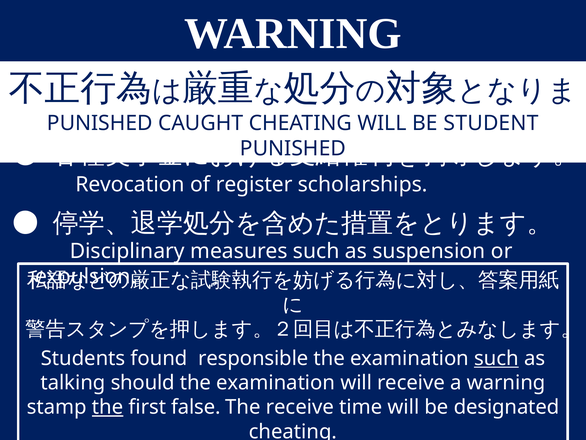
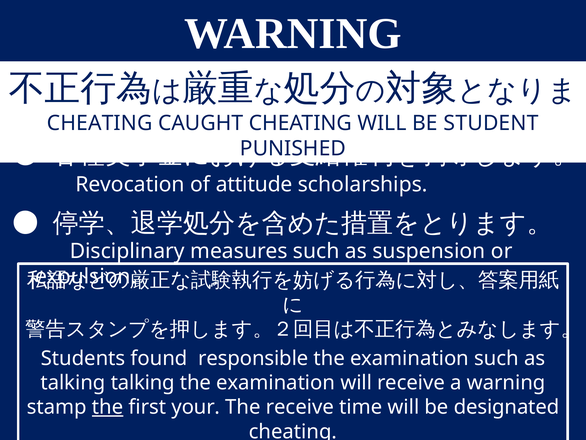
PUNISHED at (100, 123): PUNISHED -> CHEATING
register: register -> attitude
such at (496, 358) underline: present -> none
talking should: should -> talking
false: false -> your
